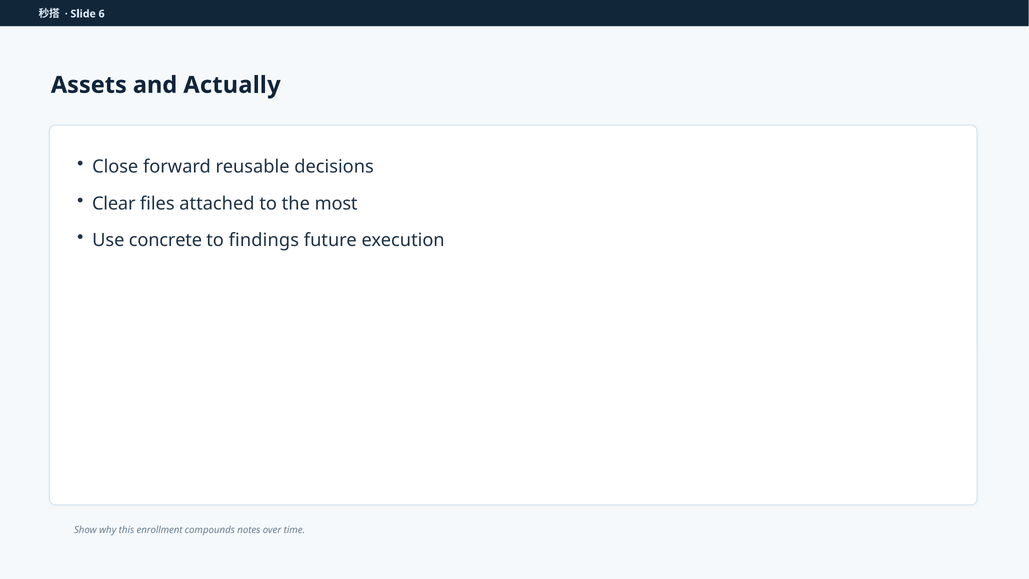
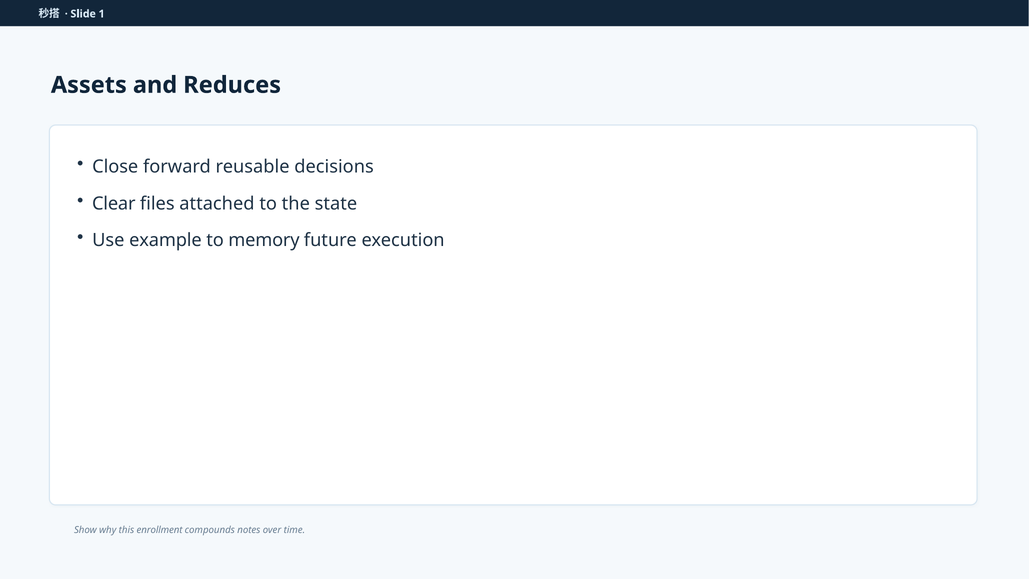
6: 6 -> 1
Actually: Actually -> Reduces
most: most -> state
concrete: concrete -> example
findings: findings -> memory
